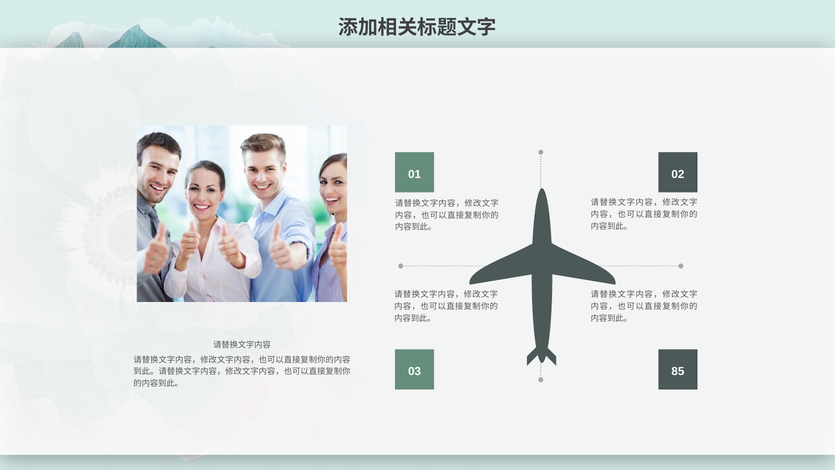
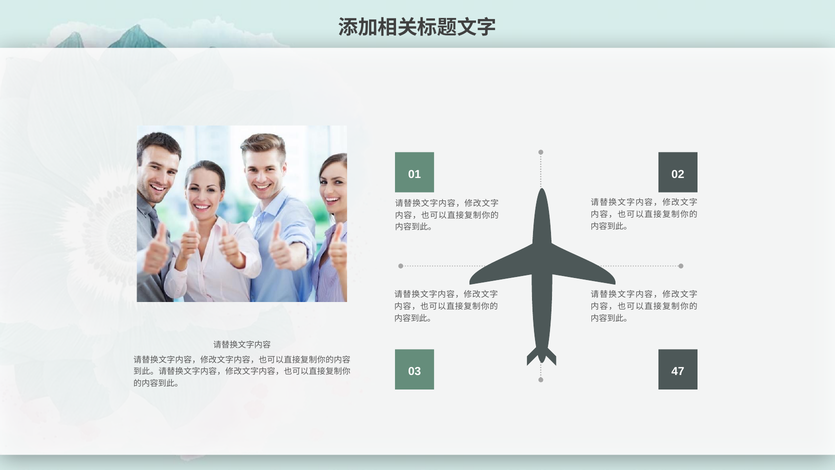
85: 85 -> 47
